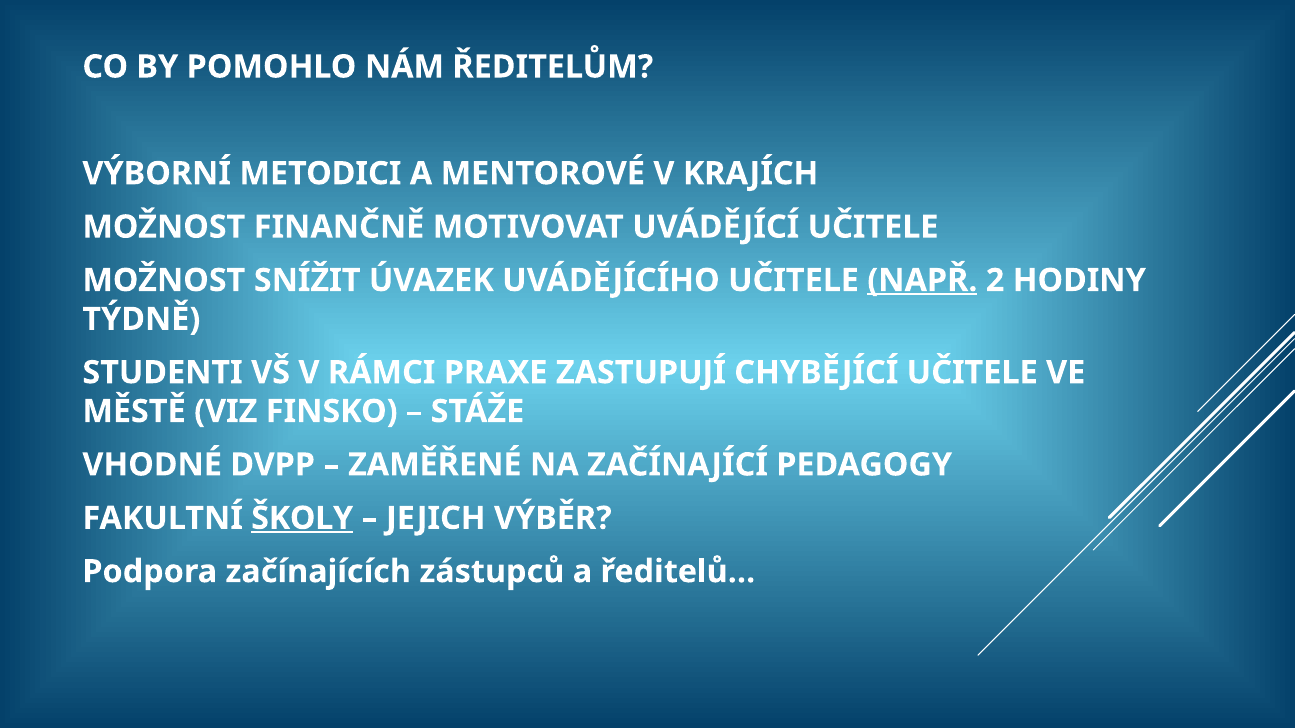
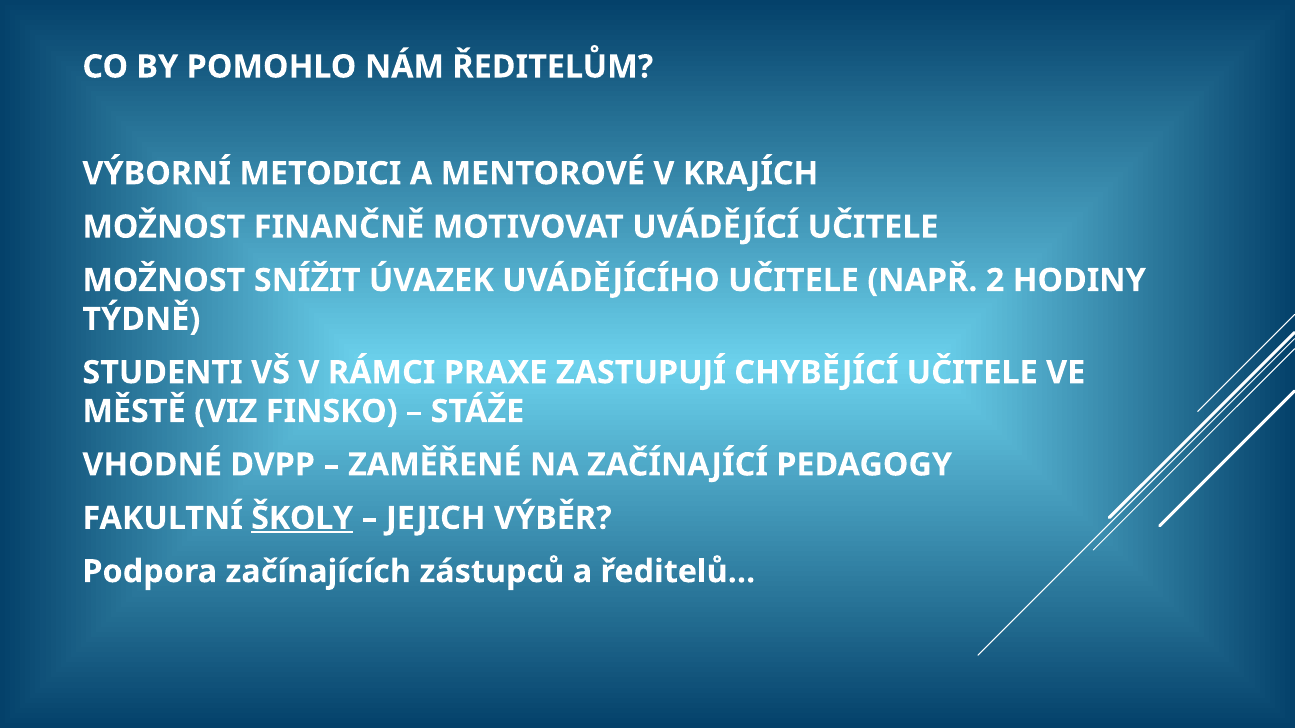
NAPŘ underline: present -> none
